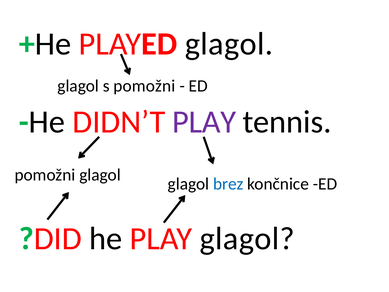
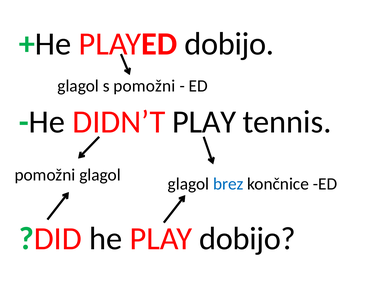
PLAYED glagol: glagol -> dobijo
PLAY at (204, 122) colour: purple -> black
PLAY glagol: glagol -> dobijo
